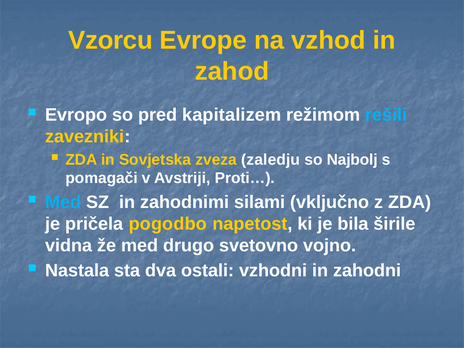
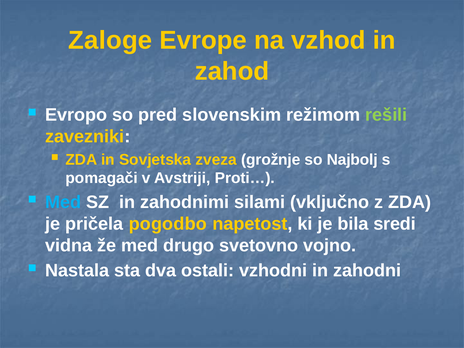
Vzorcu: Vzorcu -> Zaloge
kapitalizem: kapitalizem -> slovenskim
rešili colour: light blue -> light green
zaledju: zaledju -> grožnje
širile: širile -> sredi
